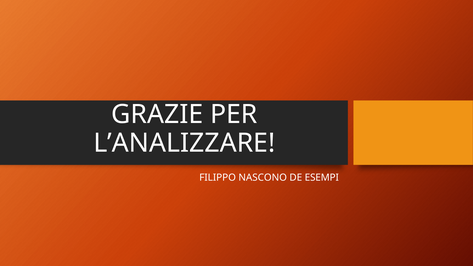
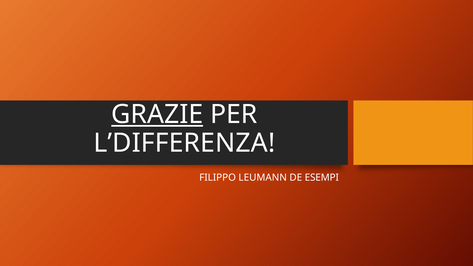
GRAZIE underline: none -> present
L’ANALIZZARE: L’ANALIZZARE -> L’DIFFERENZA
NASCONO: NASCONO -> LEUMANN
